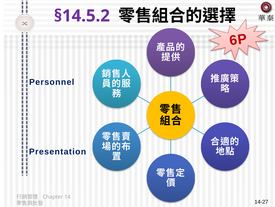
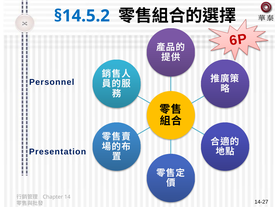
§14.5.2 colour: purple -> blue
